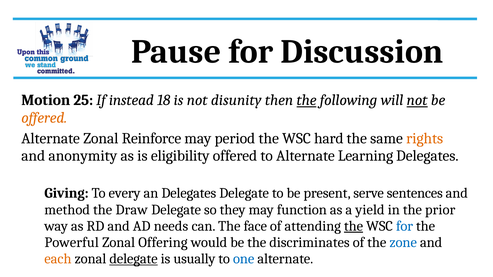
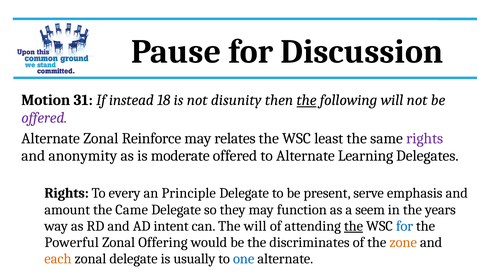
25: 25 -> 31
not at (417, 100) underline: present -> none
offered at (44, 118) colour: orange -> purple
period: period -> relates
hard: hard -> least
rights at (425, 138) colour: orange -> purple
eligibility: eligibility -> moderate
Giving at (67, 193): Giving -> Rights
an Delegates: Delegates -> Principle
sentences: sentences -> emphasis
method: method -> amount
Draw: Draw -> Came
yield: yield -> seem
prior: prior -> years
needs: needs -> intent
The face: face -> will
zone colour: blue -> orange
delegate at (134, 259) underline: present -> none
